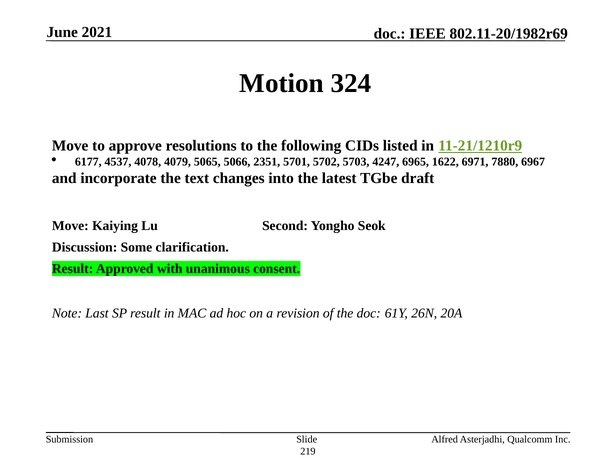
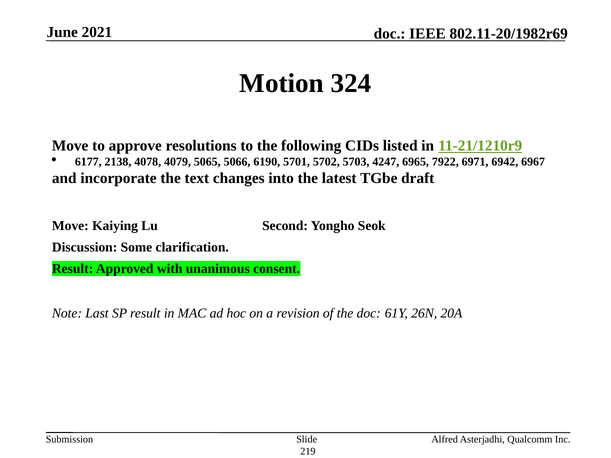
4537: 4537 -> 2138
2351: 2351 -> 6190
1622: 1622 -> 7922
7880: 7880 -> 6942
